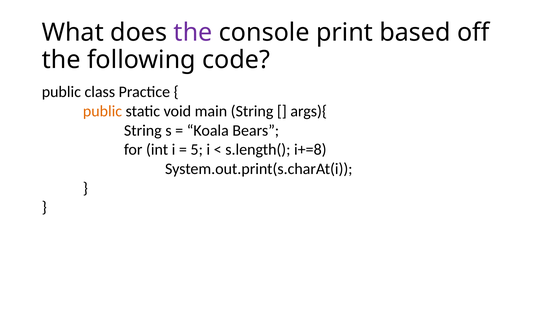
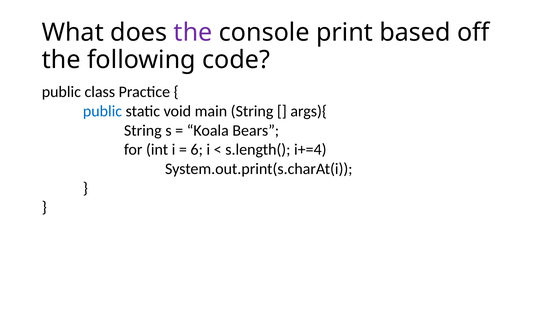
public at (102, 111) colour: orange -> blue
5: 5 -> 6
i+=8: i+=8 -> i+=4
